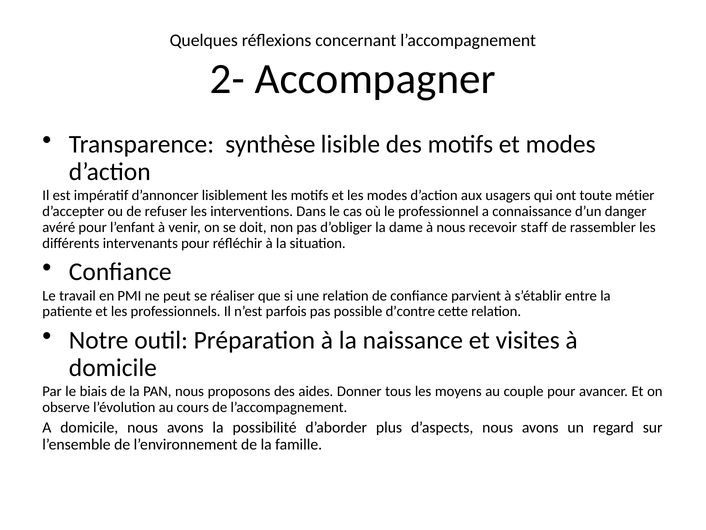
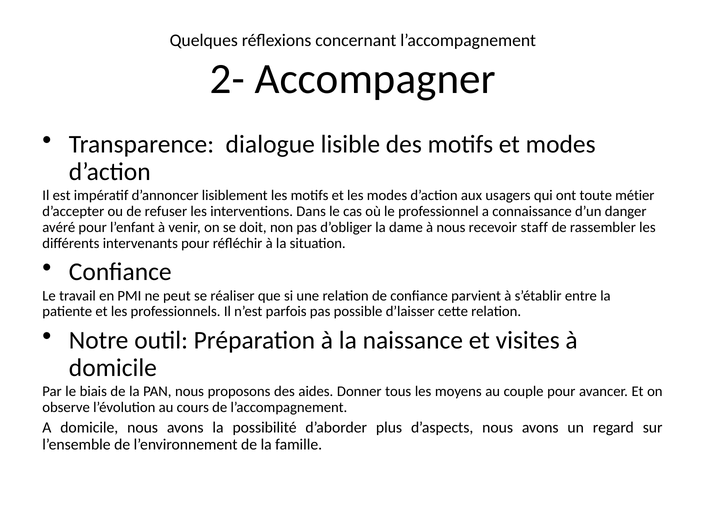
synthèse: synthèse -> dialogue
d’contre: d’contre -> d’laisser
